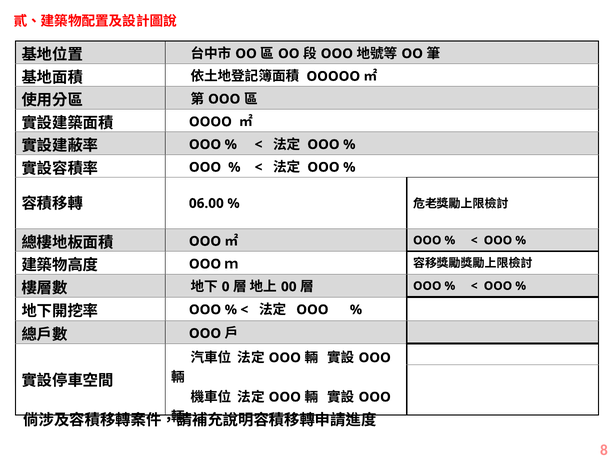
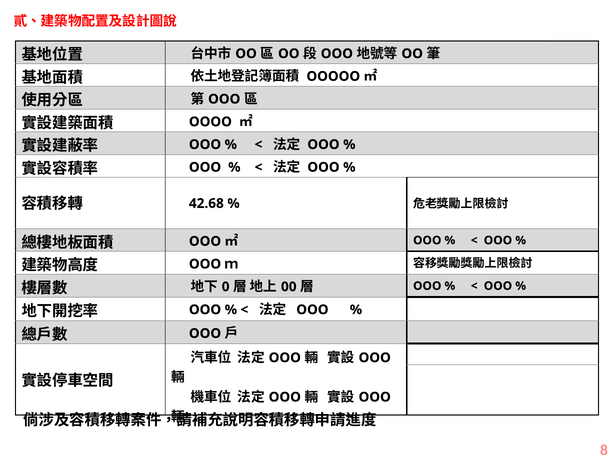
06.00: 06.00 -> 42.68
